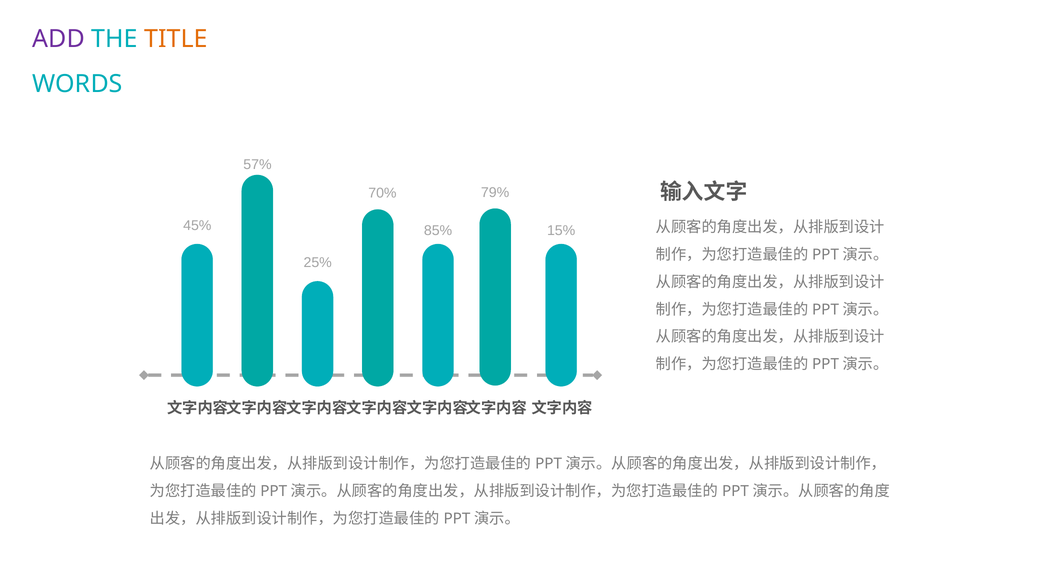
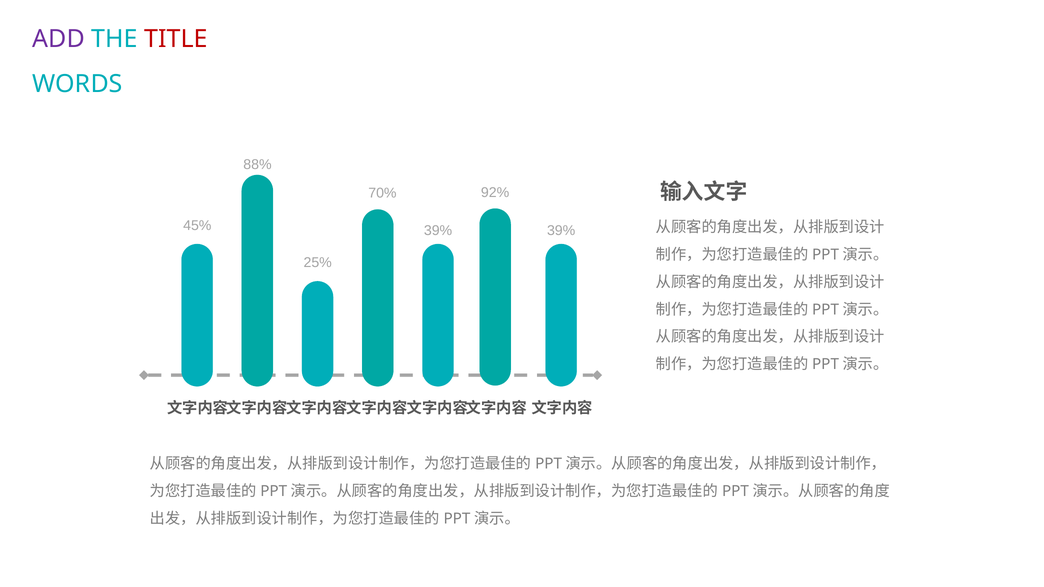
TITLE colour: orange -> red
57%: 57% -> 88%
79%: 79% -> 92%
85% at (438, 230): 85% -> 39%
15% at (561, 230): 15% -> 39%
